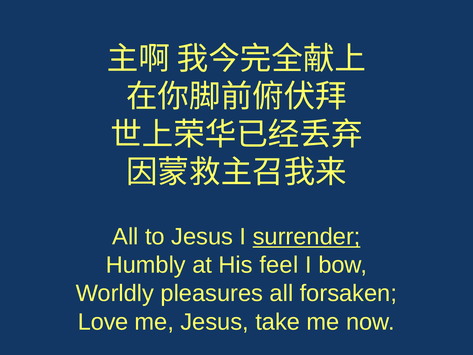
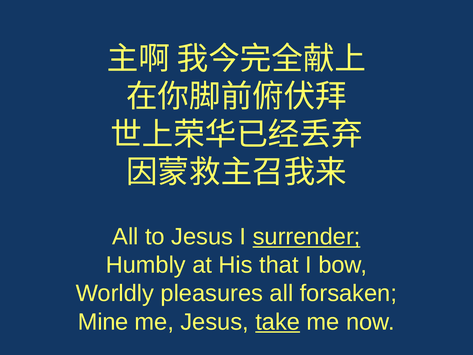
feel: feel -> that
Love: Love -> Mine
take underline: none -> present
